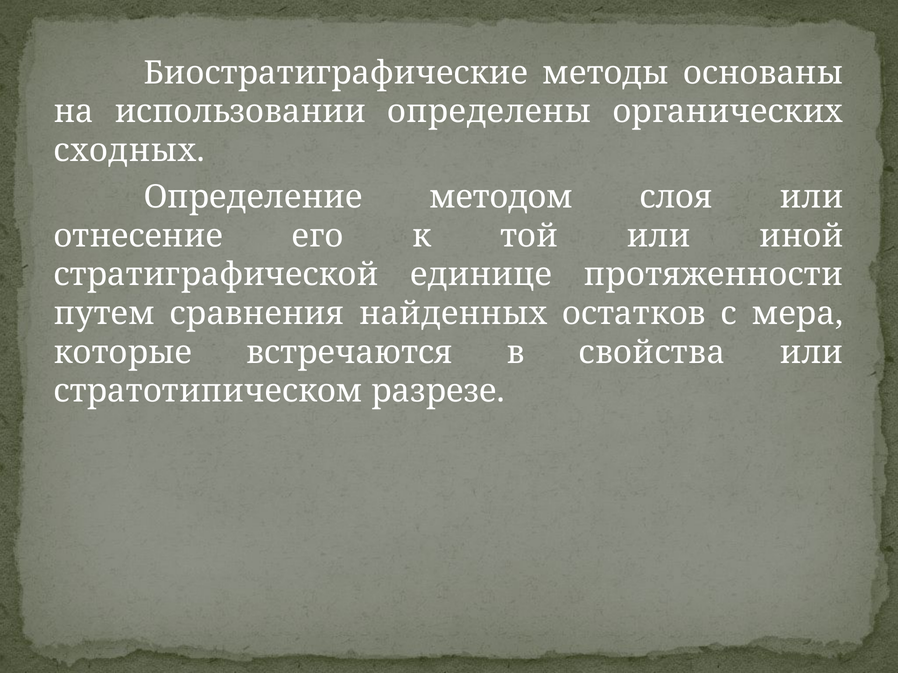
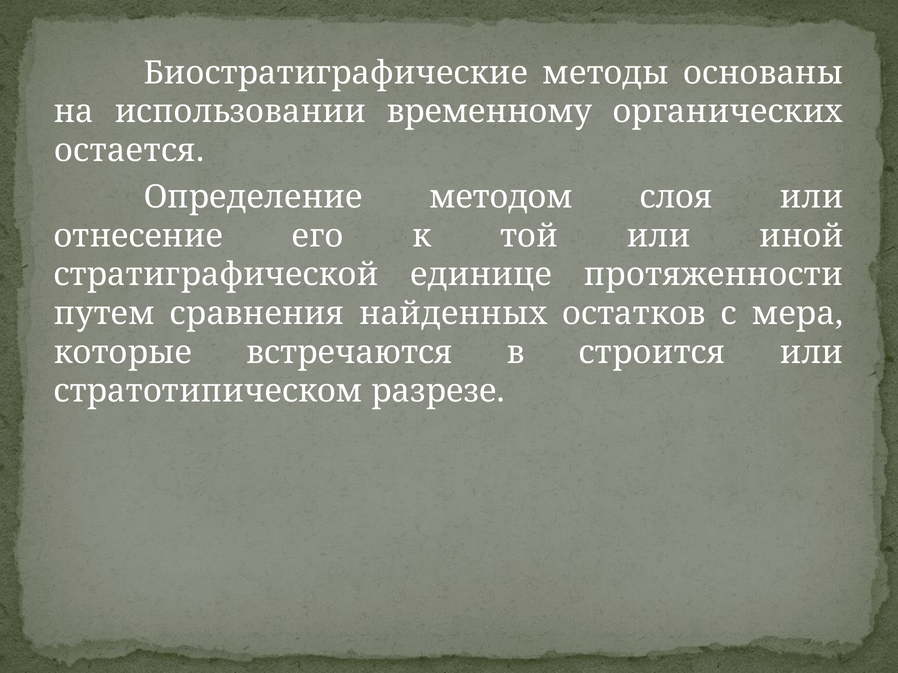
определены: определены -> временному
сходных: сходных -> остается
свойства: свойства -> строится
